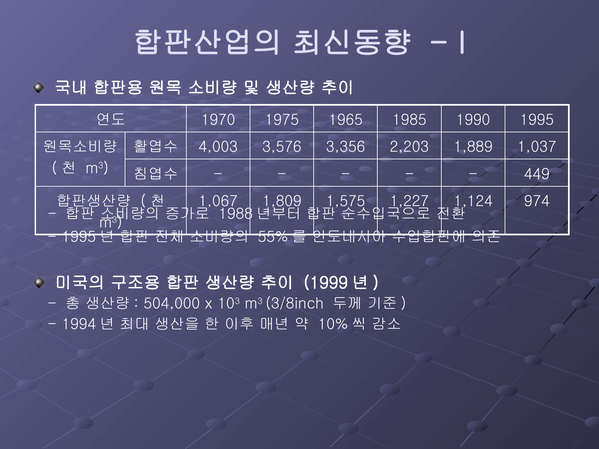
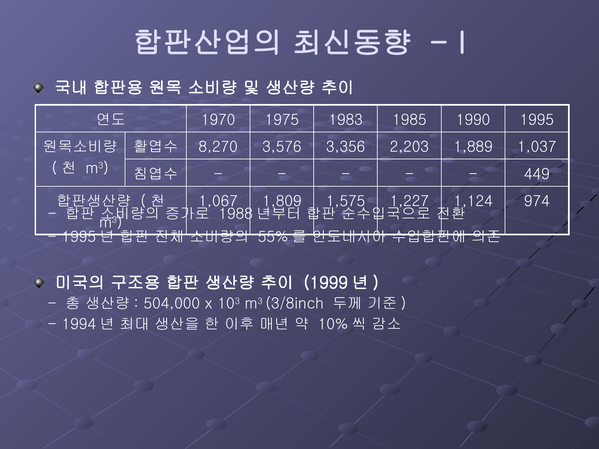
1965: 1965 -> 1983
4,003: 4,003 -> 8,270
